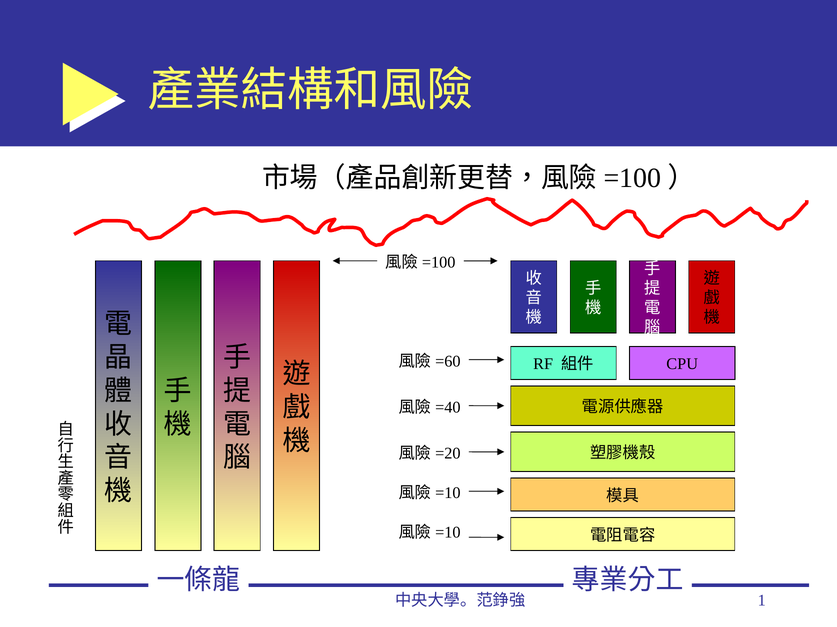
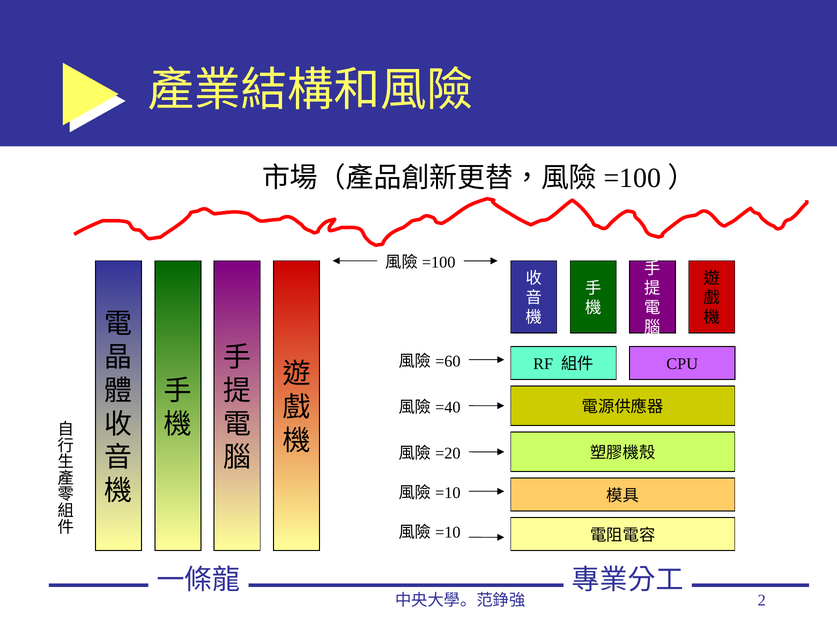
1: 1 -> 2
